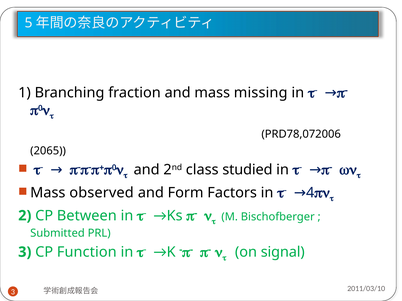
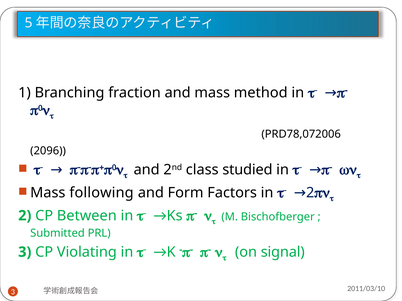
missing: missing -> method
2065: 2065 -> 2096
observed: observed -> following
4 at (310, 193): 4 -> 2
Function: Function -> Violating
